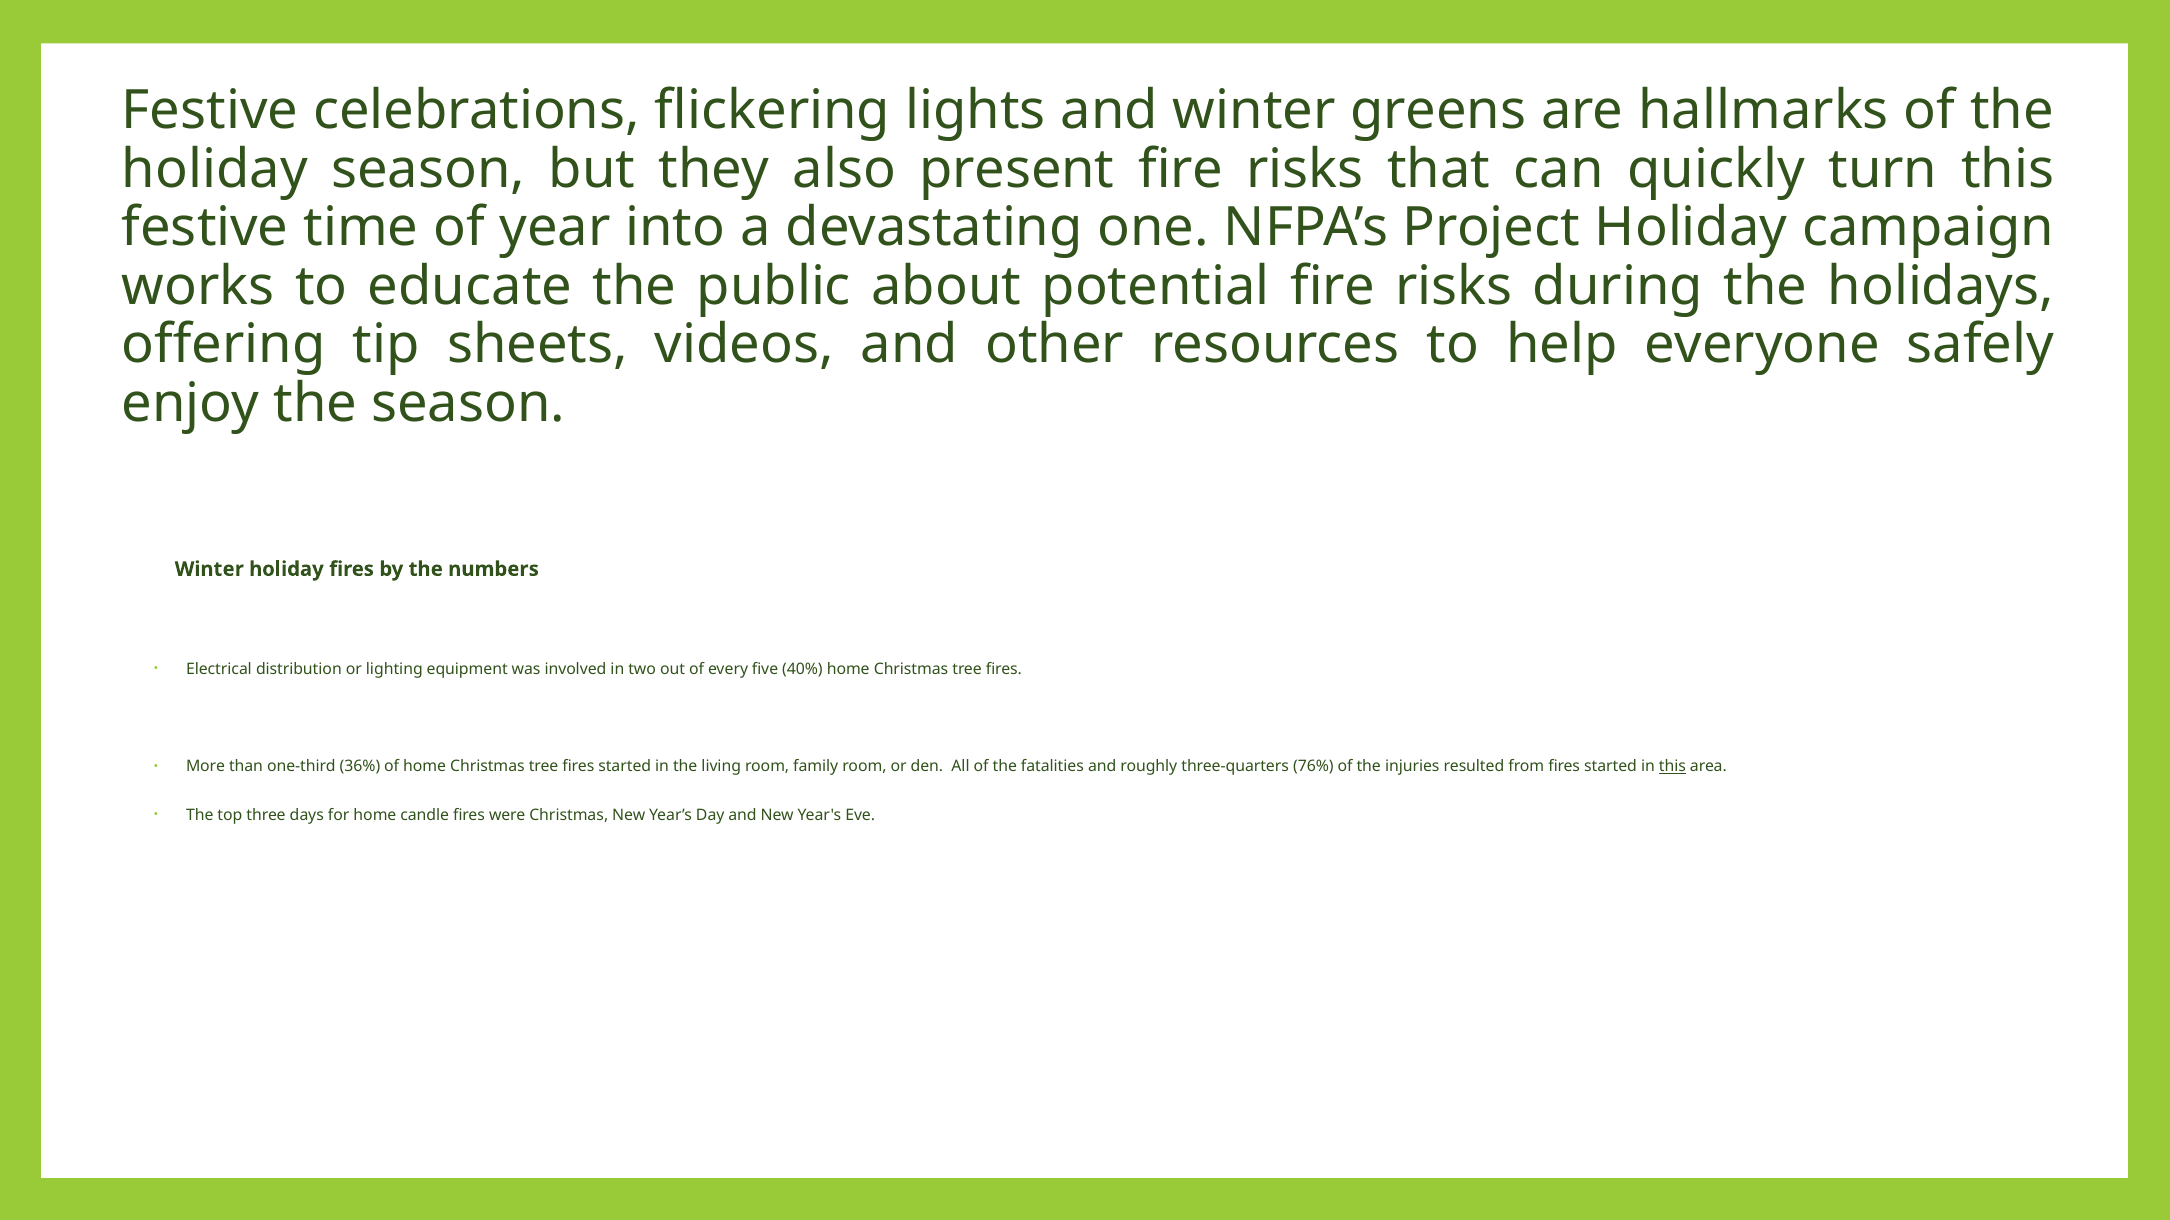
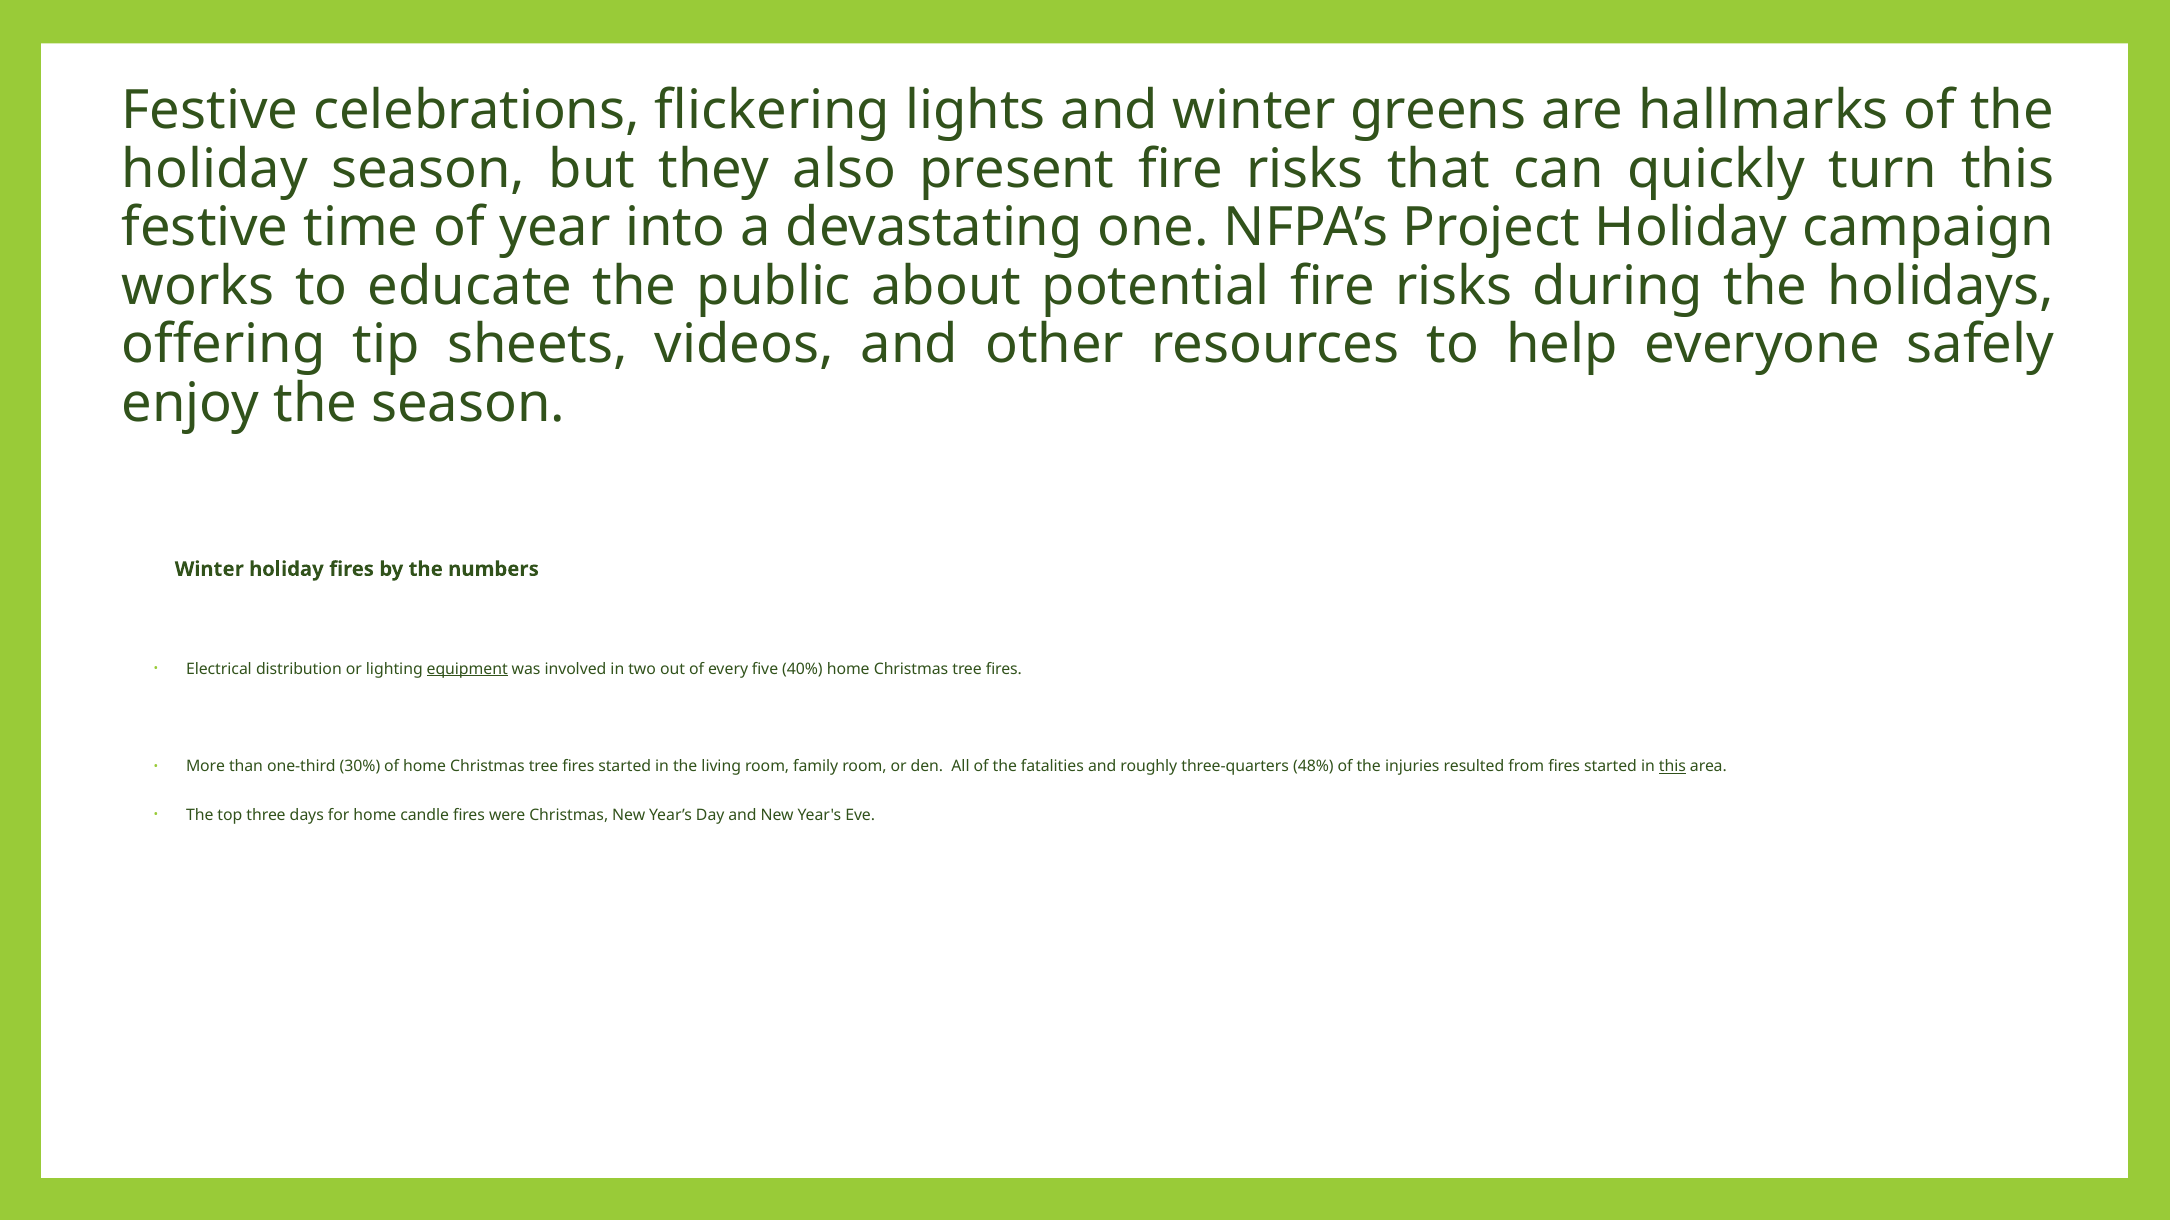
equipment underline: none -> present
36%: 36% -> 30%
76%: 76% -> 48%
